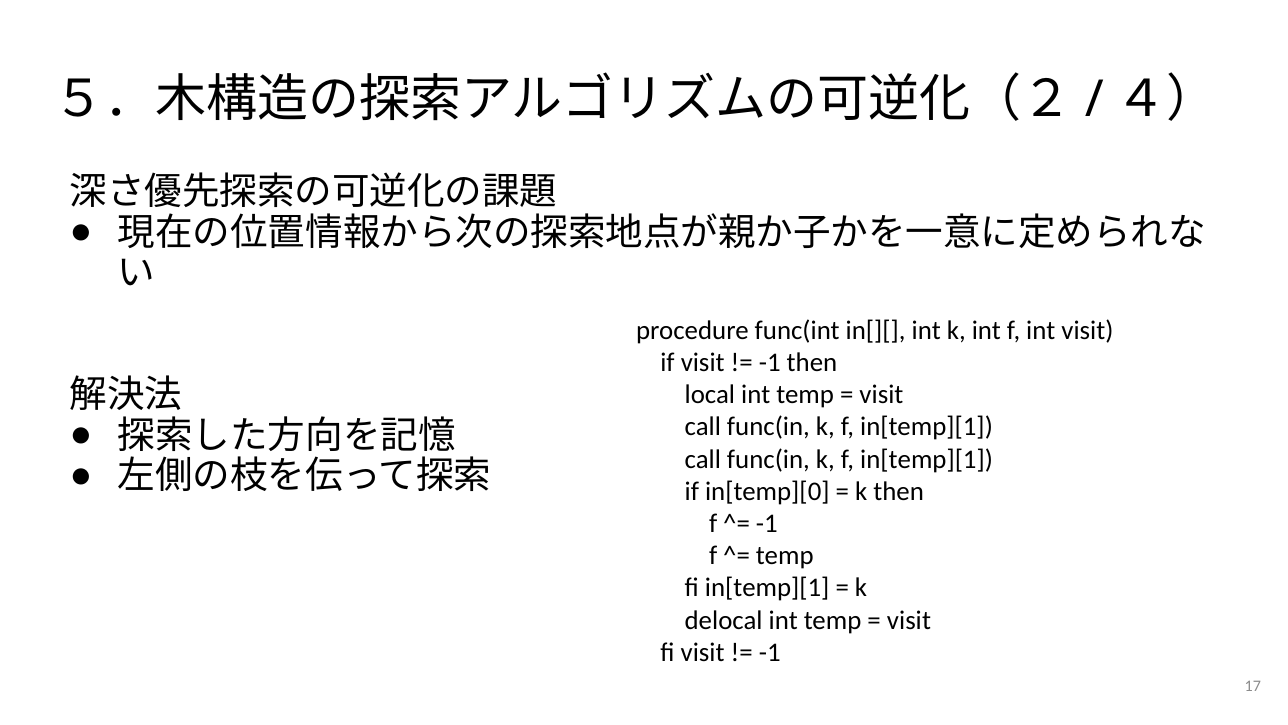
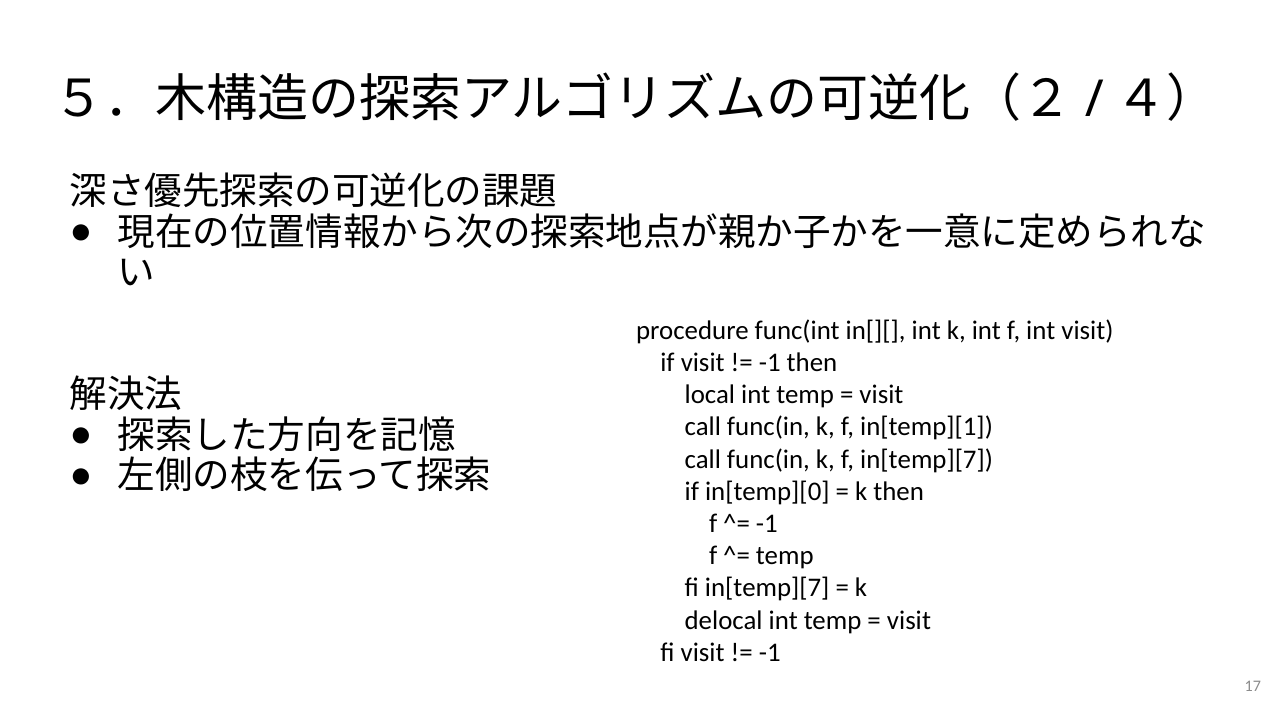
in[temp][1 at (927, 459): in[temp][1 -> in[temp][7
fi in[temp][1: in[temp][1 -> in[temp][7
